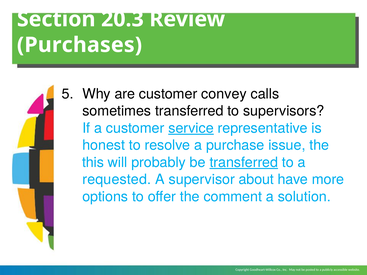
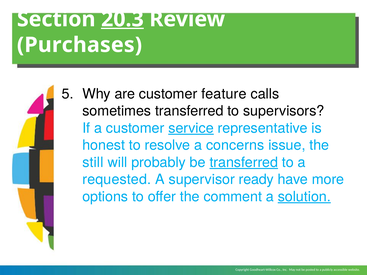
20.3 underline: none -> present
convey: convey -> feature
purchase: purchase -> concerns
this: this -> still
about: about -> ready
solution underline: none -> present
